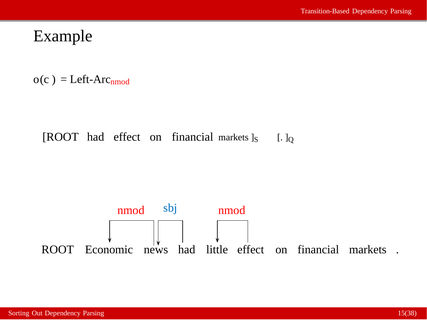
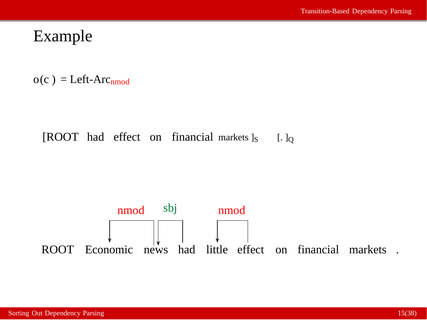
sbj colour: blue -> green
